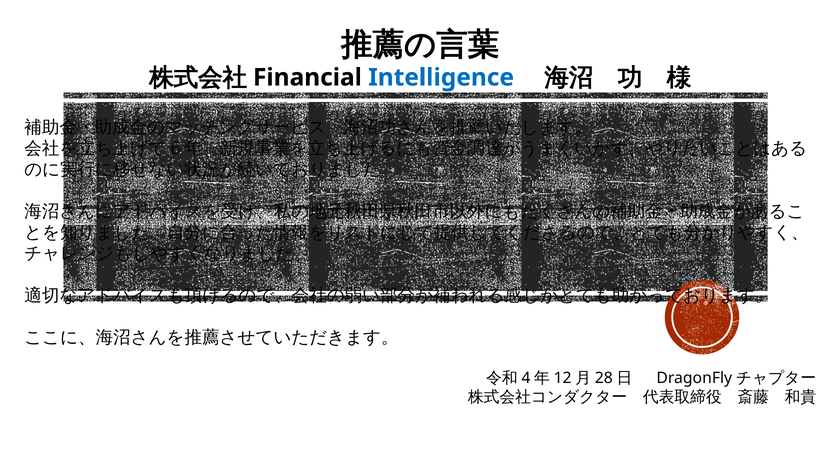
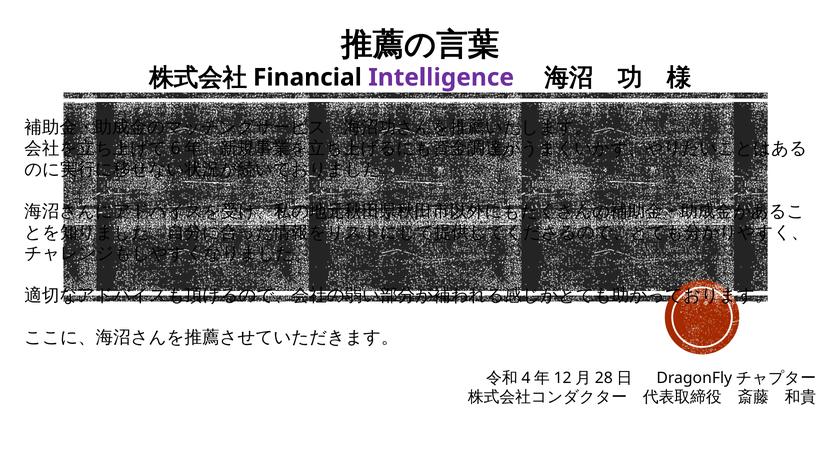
Intelligence colour: blue -> purple
